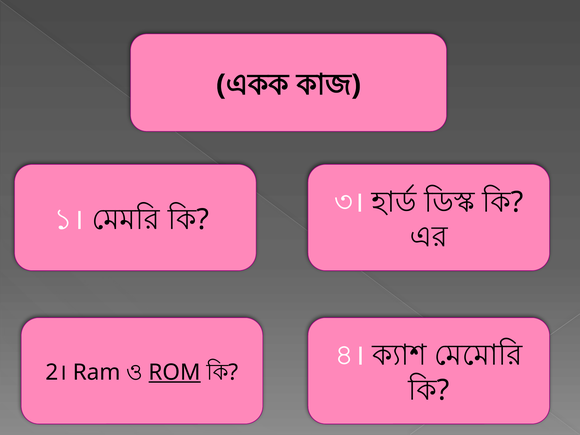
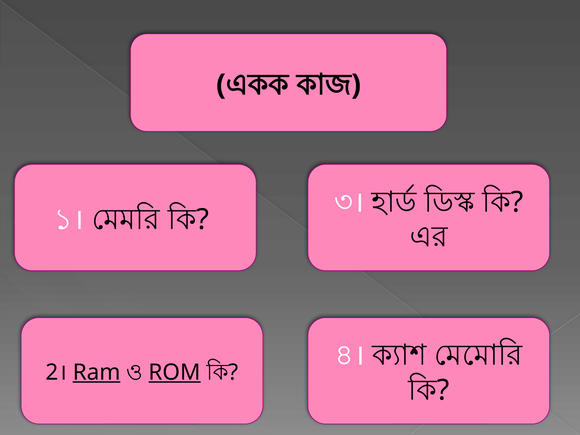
Ram underline: none -> present
